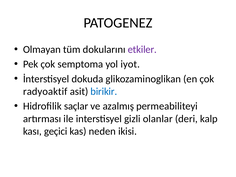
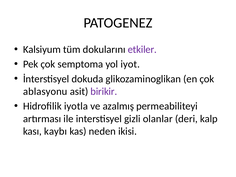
Olmayan: Olmayan -> Kalsiyum
radyoaktif: radyoaktif -> ablasyonu
birikir colour: blue -> purple
saçlar: saçlar -> iyotla
geçici: geçici -> kaybı
